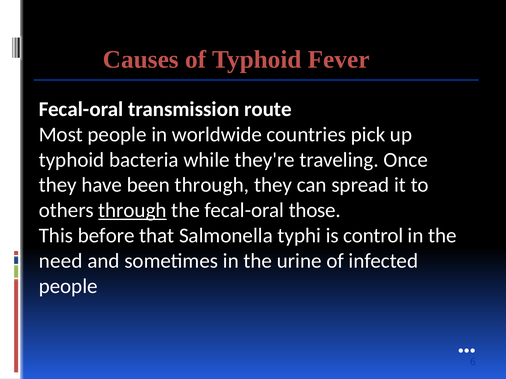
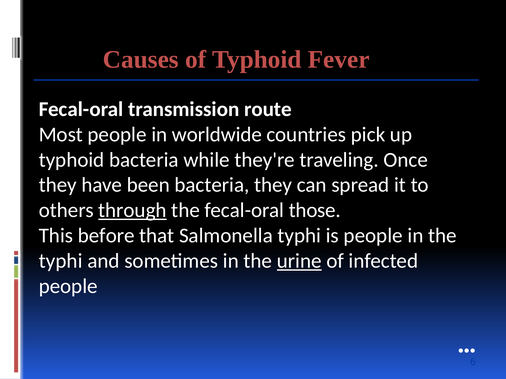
been through: through -> bacteria
is control: control -> people
need at (61, 261): need -> typhi
urine underline: none -> present
